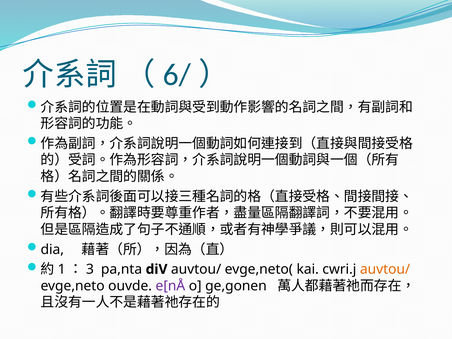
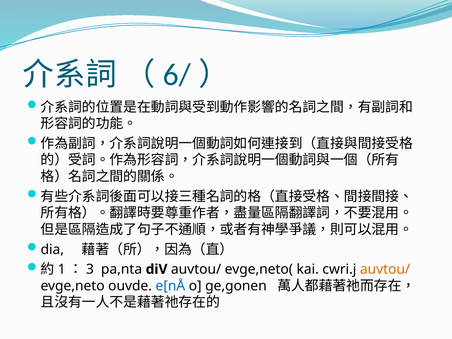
e[nÅ colour: purple -> blue
